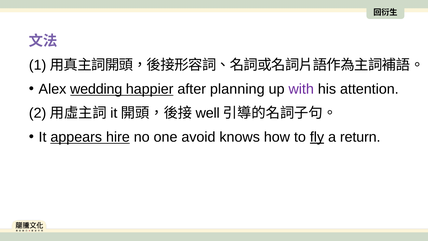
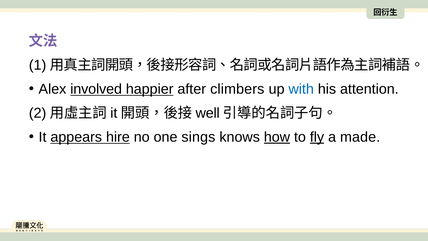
wedding: wedding -> involved
planning: planning -> climbers
with colour: purple -> blue
avoid: avoid -> sings
how underline: none -> present
return: return -> made
